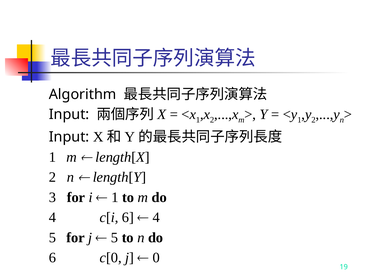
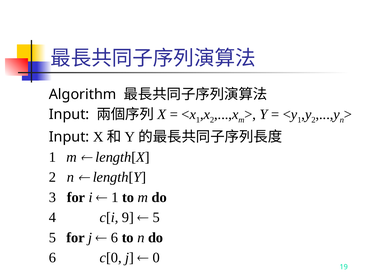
c[i 6: 6 -> 9
4 at (156, 218): 4 -> 5
5 at (115, 238): 5 -> 6
